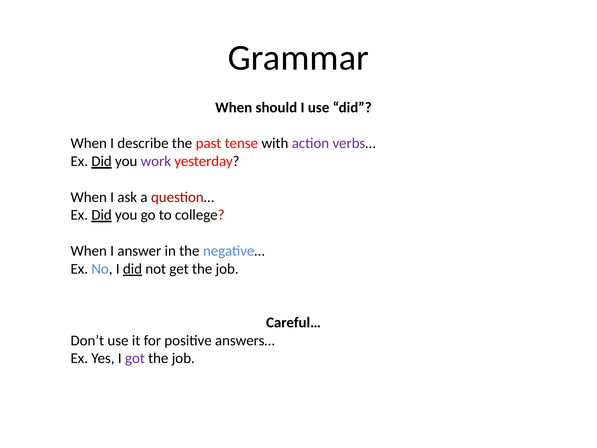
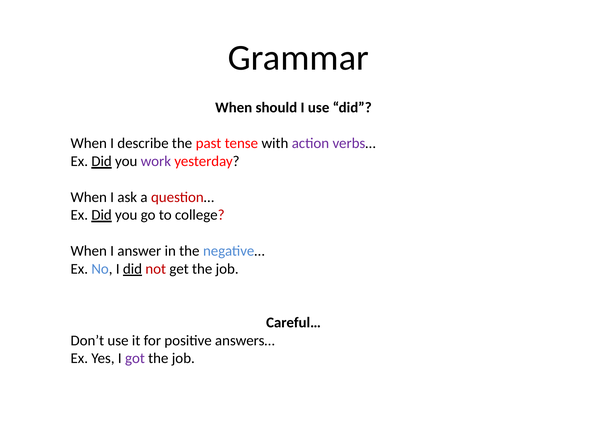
not colour: black -> red
